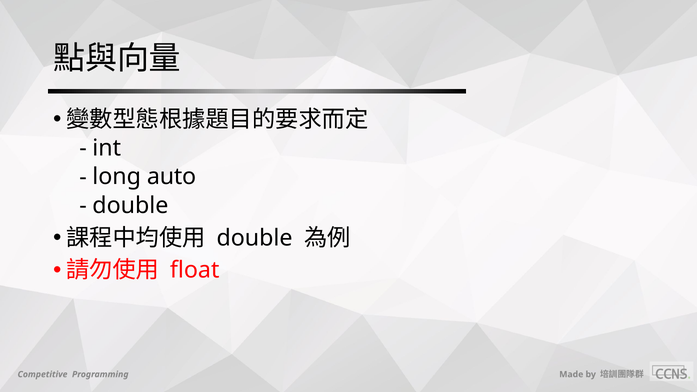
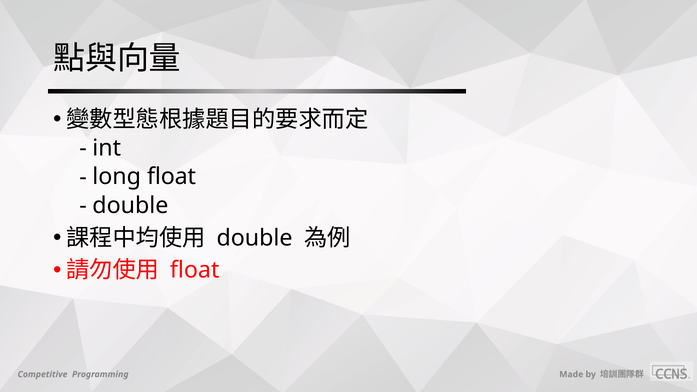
long auto: auto -> float
